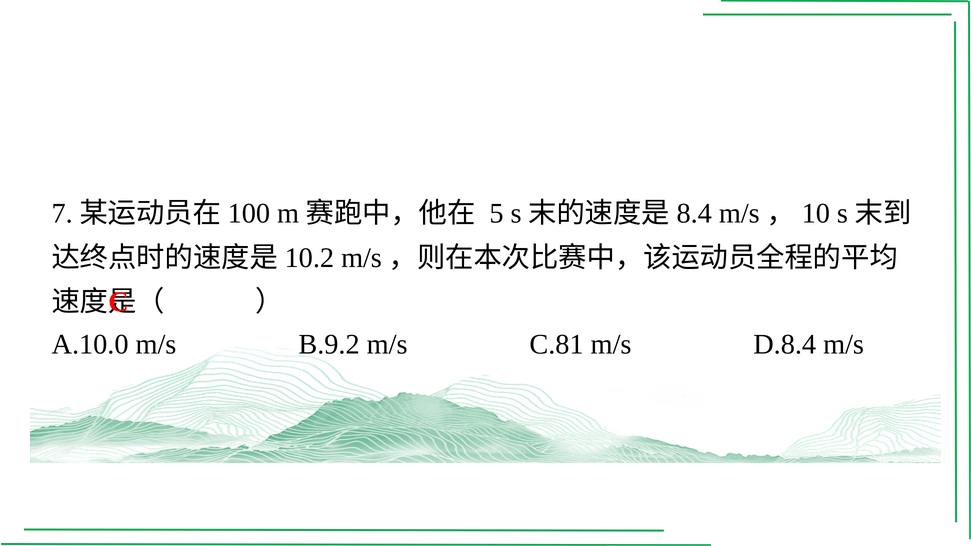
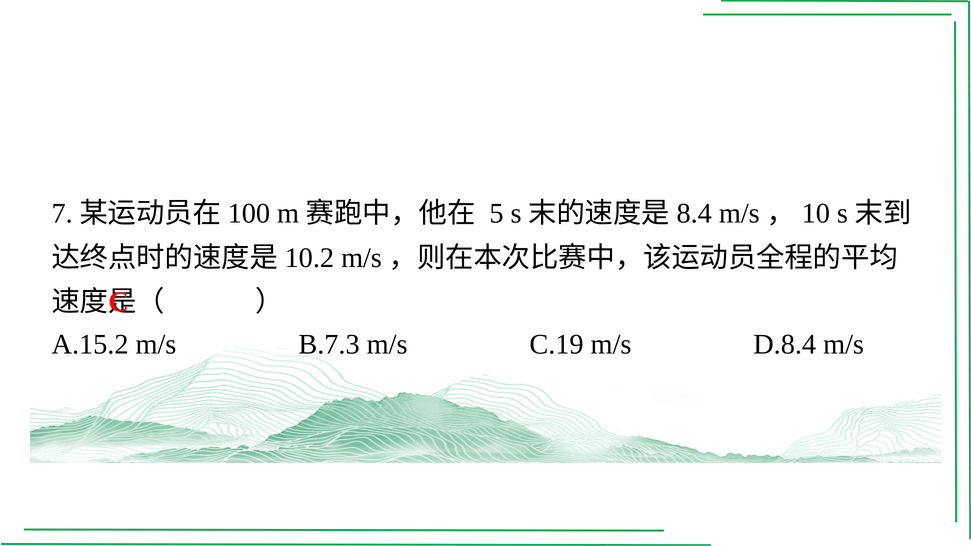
A.10.0: A.10.0 -> A.15.2
B.9.2: B.9.2 -> B.7.3
C.81: C.81 -> C.19
